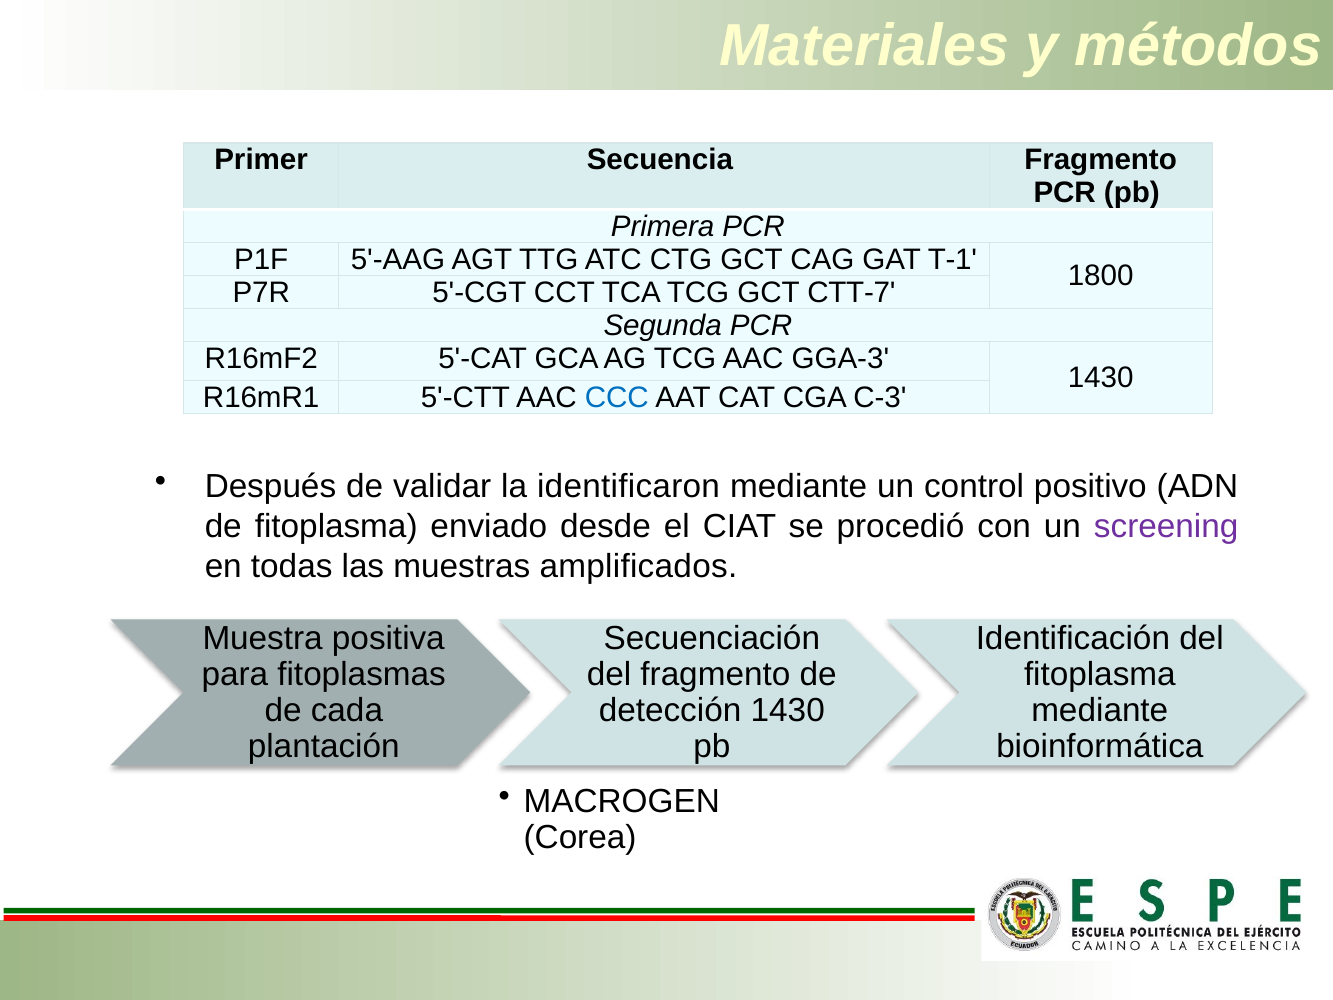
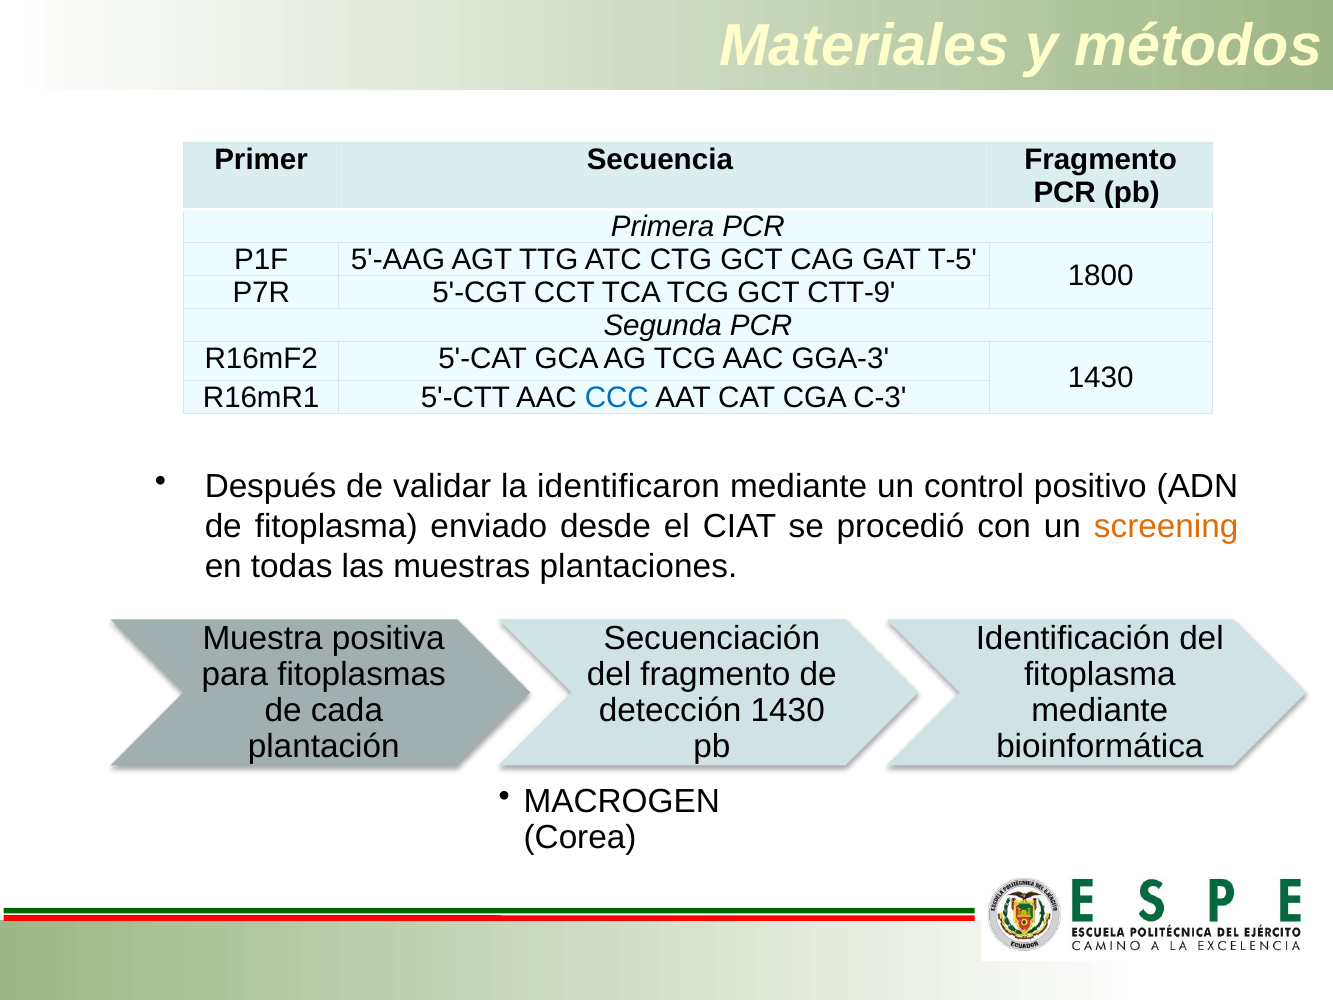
T-1: T-1 -> T-5
CTT-7: CTT-7 -> CTT-9
screening colour: purple -> orange
amplificados: amplificados -> plantaciones
